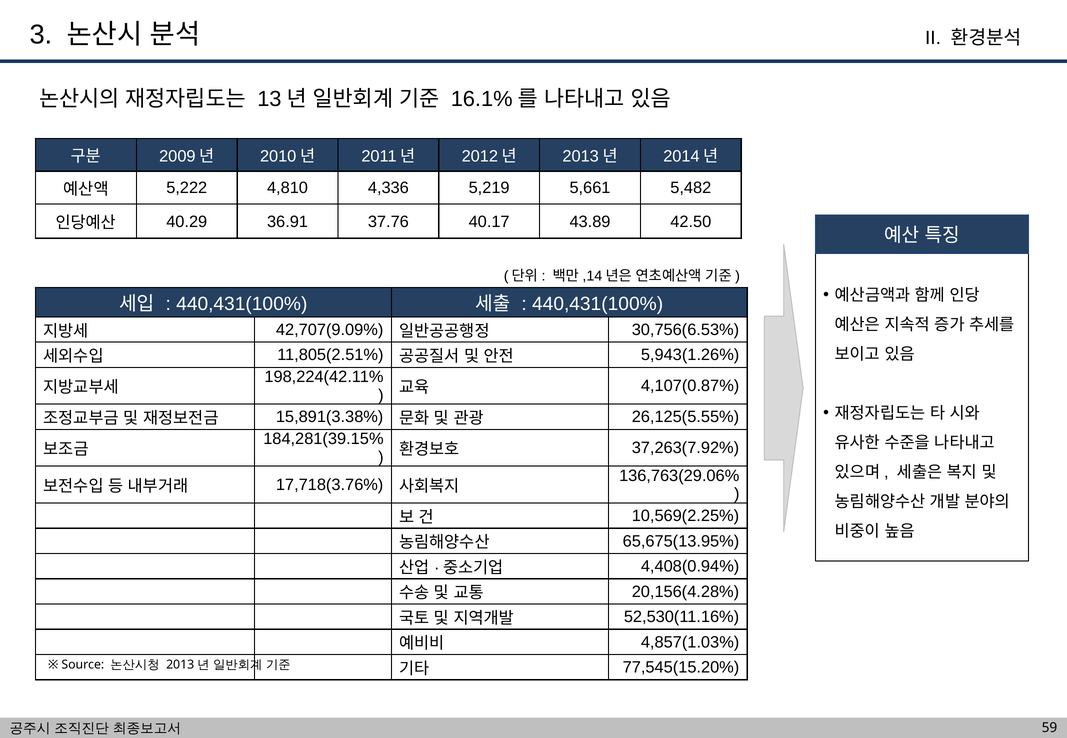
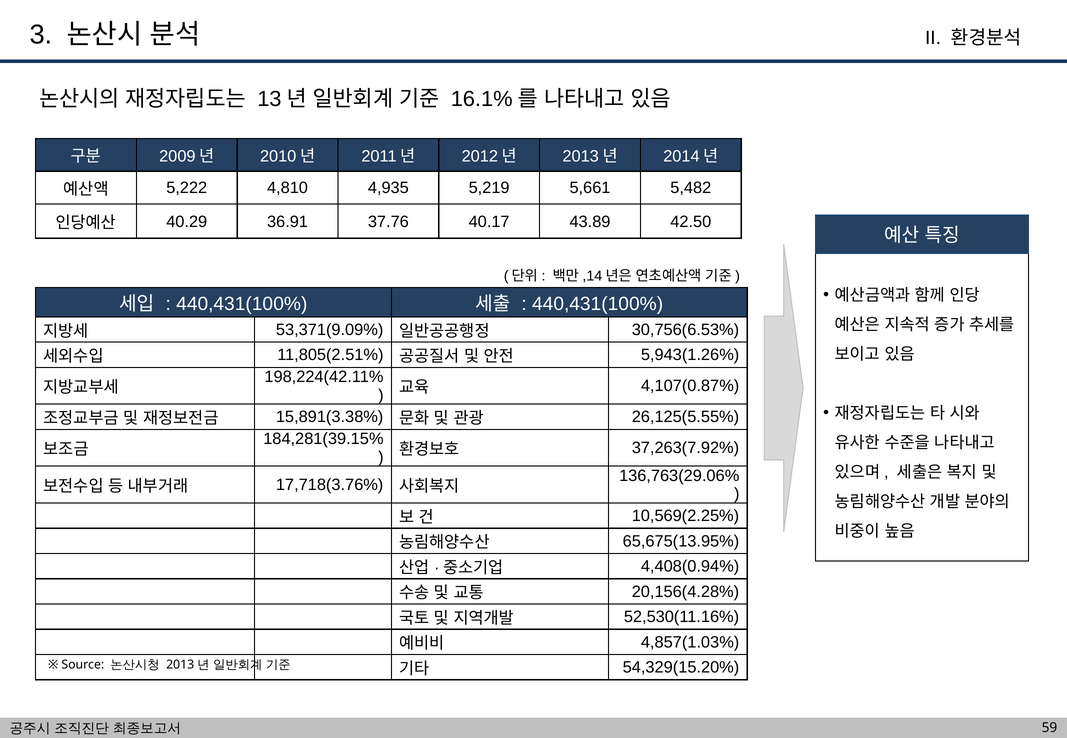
4,336: 4,336 -> 4,935
42,707(9.09%: 42,707(9.09% -> 53,371(9.09%
77,545(15.20%: 77,545(15.20% -> 54,329(15.20%
